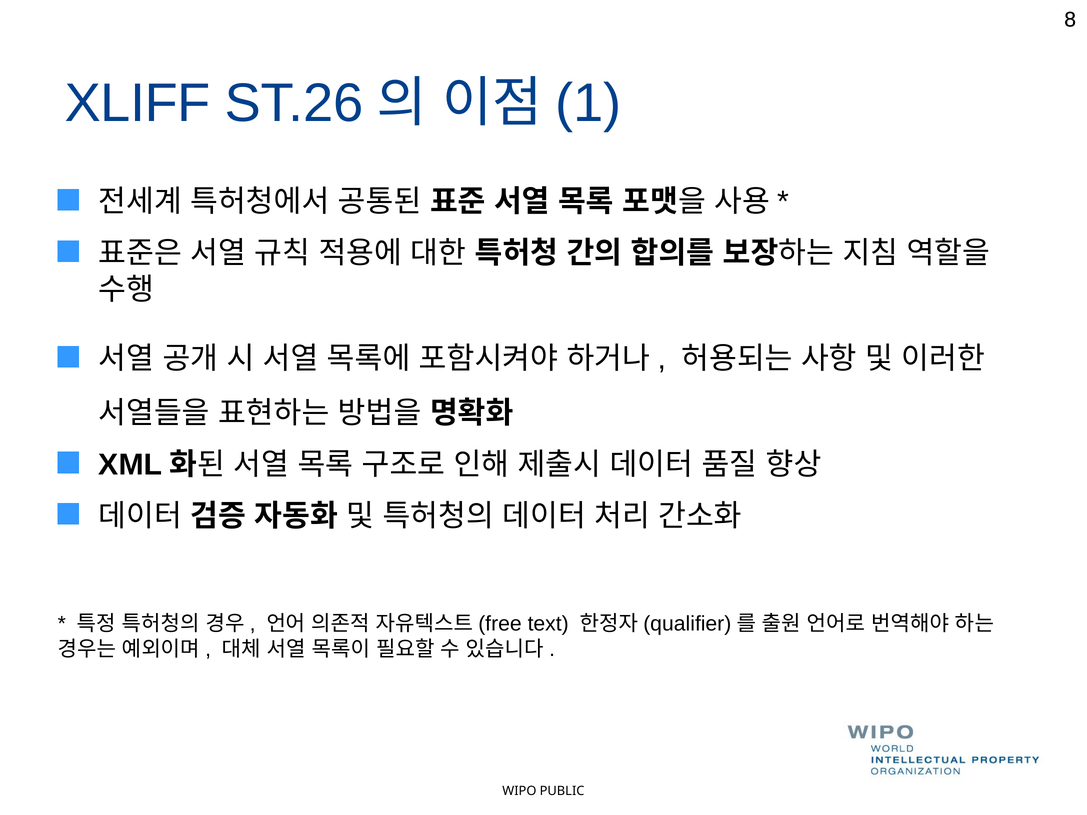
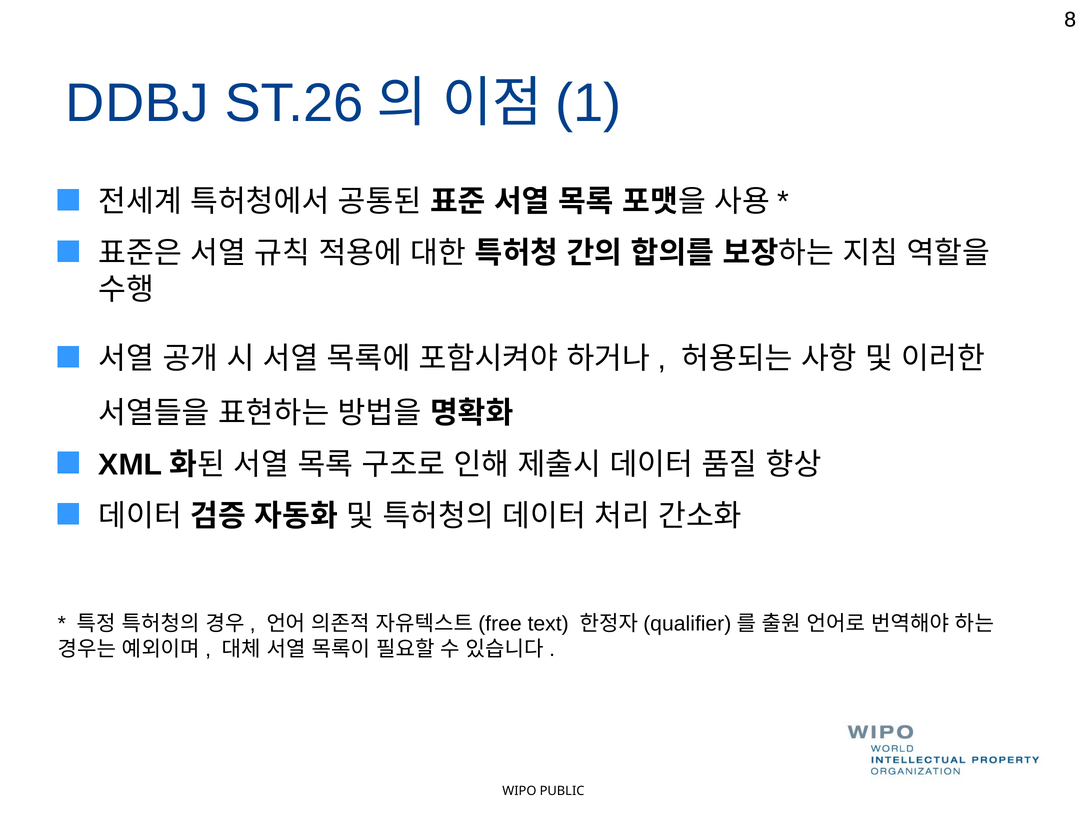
XLIFF: XLIFF -> DDBJ
